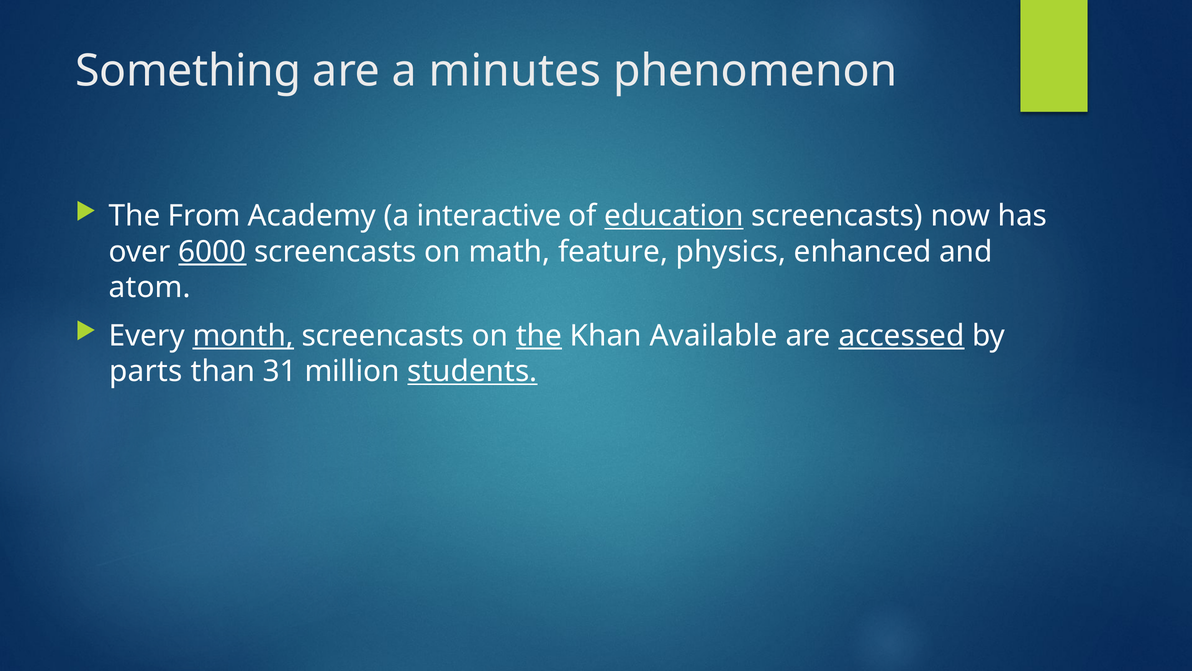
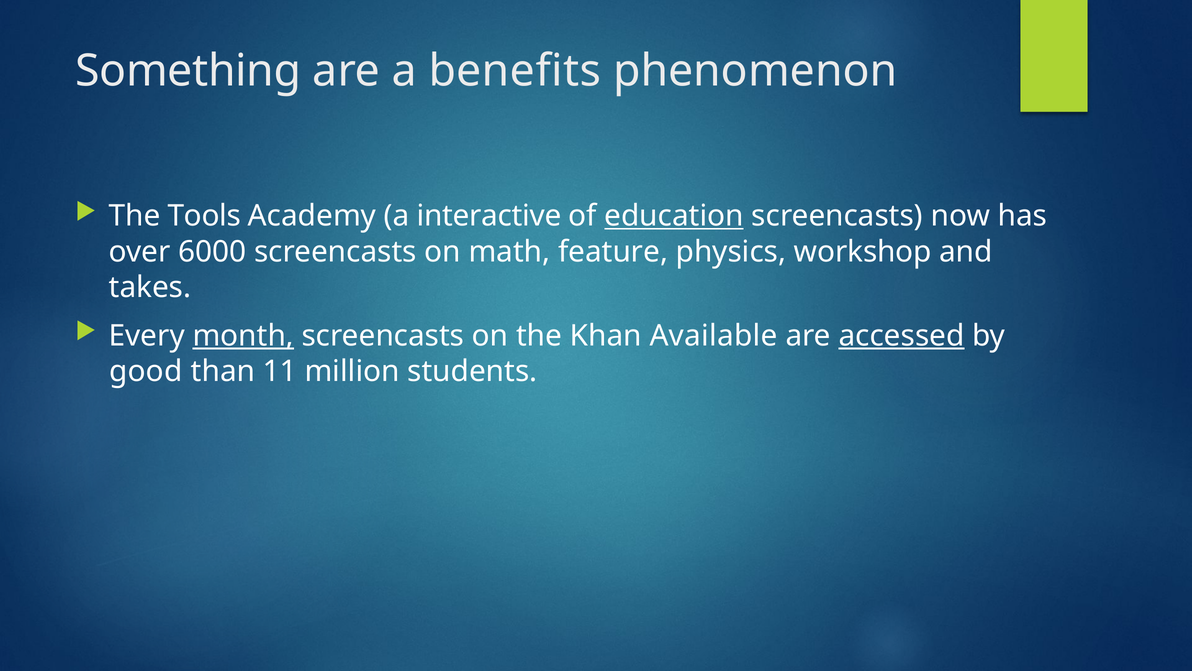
minutes: minutes -> benefits
From: From -> Tools
6000 underline: present -> none
enhanced: enhanced -> workshop
atom: atom -> takes
the at (539, 335) underline: present -> none
parts: parts -> good
31: 31 -> 11
students underline: present -> none
